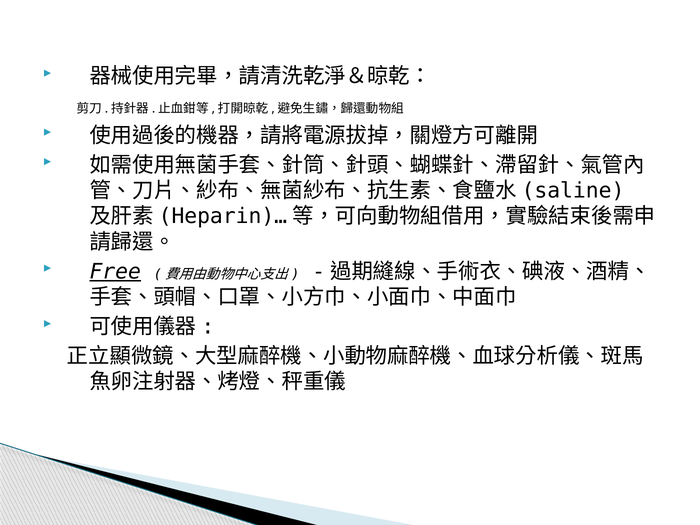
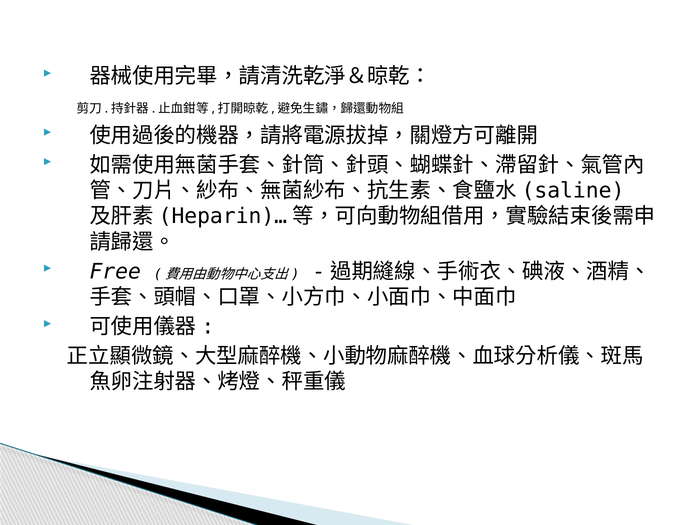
Free underline: present -> none
